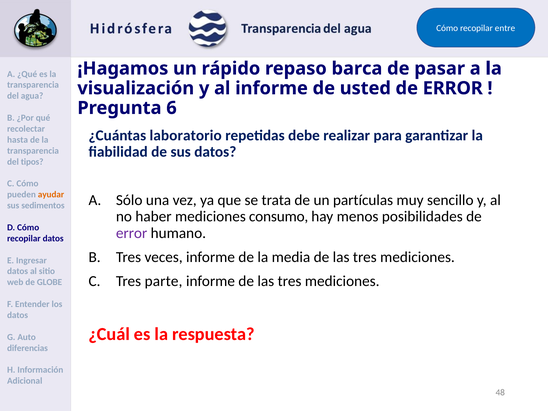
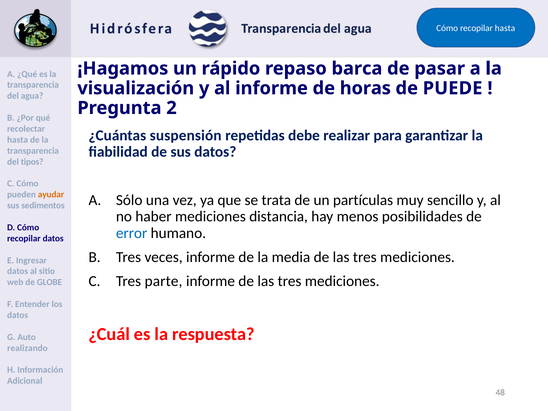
recopilar entre: entre -> hasta
usted: usted -> horas
ERROR at (453, 88): ERROR -> PUEDE
6: 6 -> 2
laboratorio: laboratorio -> suspensión
consumo: consumo -> distancia
error at (132, 233) colour: purple -> blue
diferencias: diferencias -> realizando
